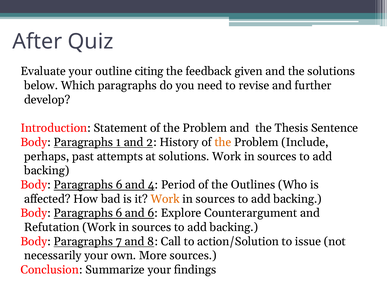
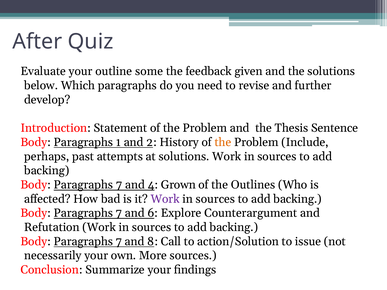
citing: citing -> some
6 at (119, 185): 6 -> 7
Period: Period -> Grown
Work at (165, 199) colour: orange -> purple
6 at (119, 213): 6 -> 7
